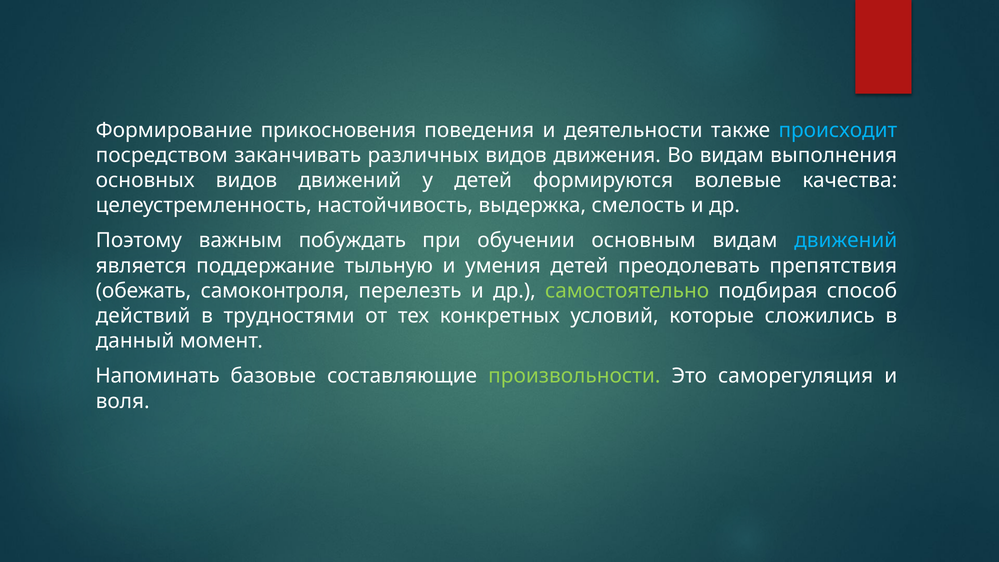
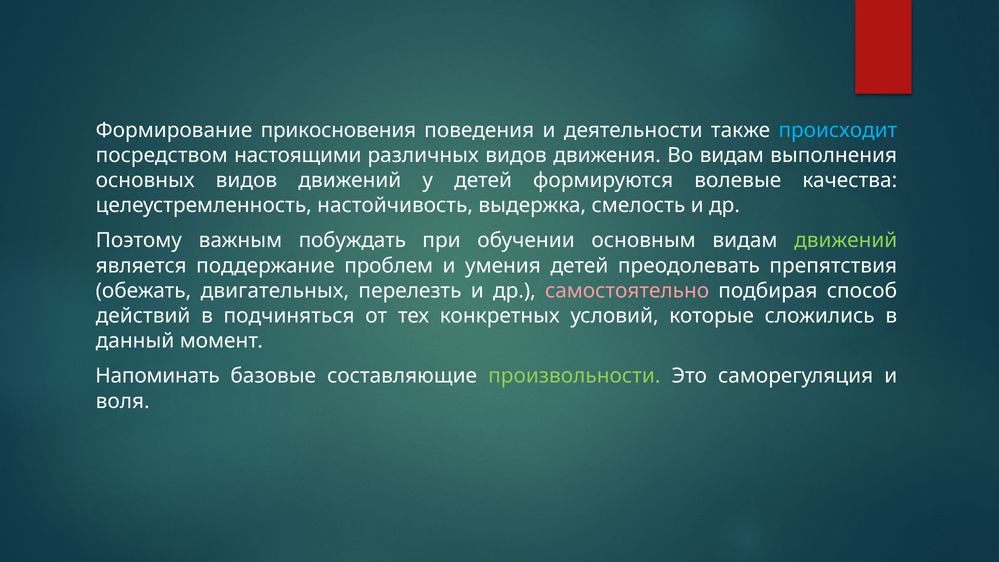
заканчивать: заканчивать -> настоящими
движений at (846, 241) colour: light blue -> light green
тыльную: тыльную -> проблем
самоконтроля: самоконтроля -> двигательных
самостоятельно colour: light green -> pink
трудностями: трудностями -> подчиняться
